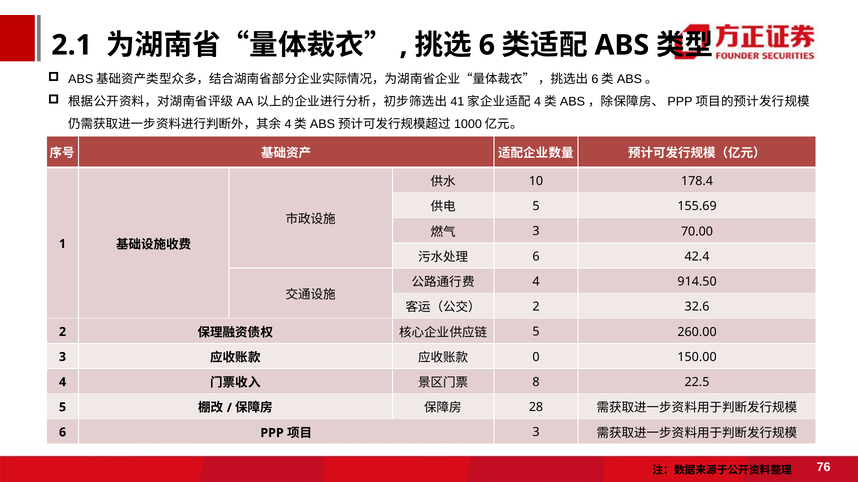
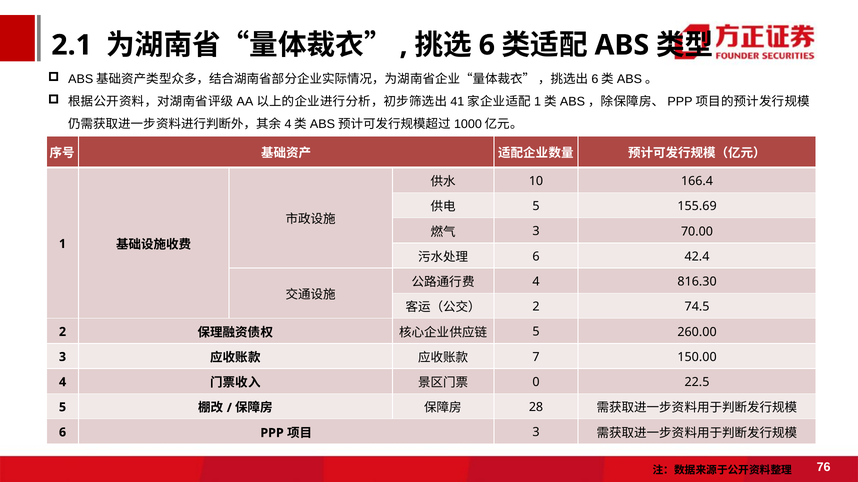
4 at (538, 102): 4 -> 1
178.4: 178.4 -> 166.4
914.50: 914.50 -> 816.30
32.6: 32.6 -> 74.5
0: 0 -> 7
8: 8 -> 0
